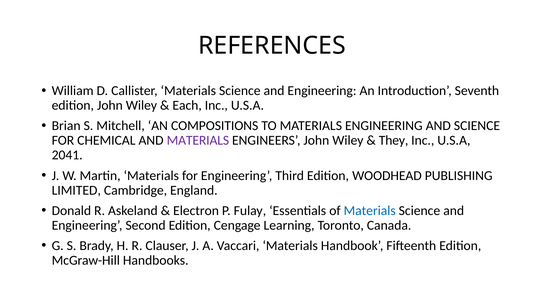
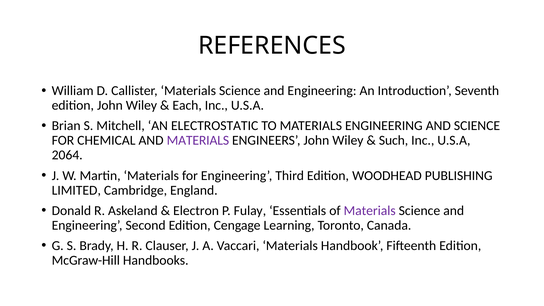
COMPOSITIONS: COMPOSITIONS -> ELECTROSTATIC
They: They -> Such
2041: 2041 -> 2064
Materials at (370, 211) colour: blue -> purple
